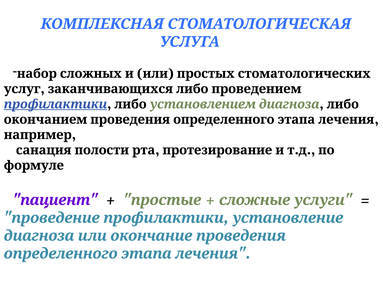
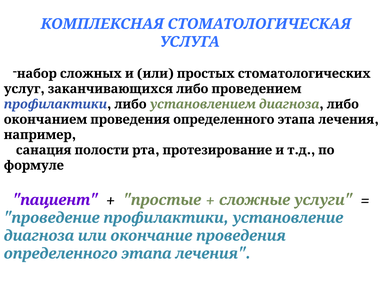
профилактики at (55, 104) underline: present -> none
